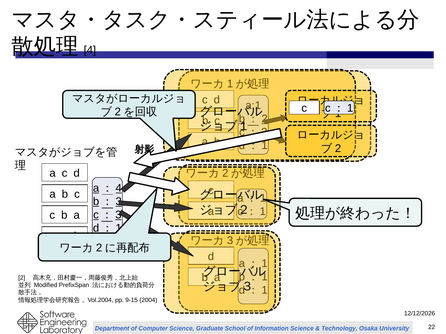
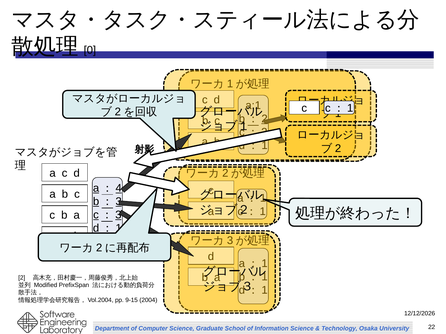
4: 4 -> 0
